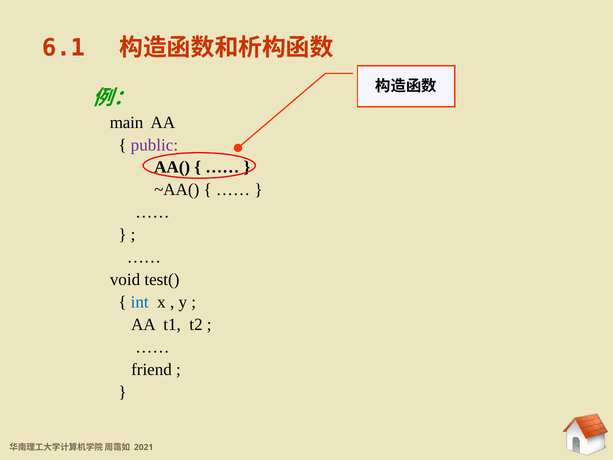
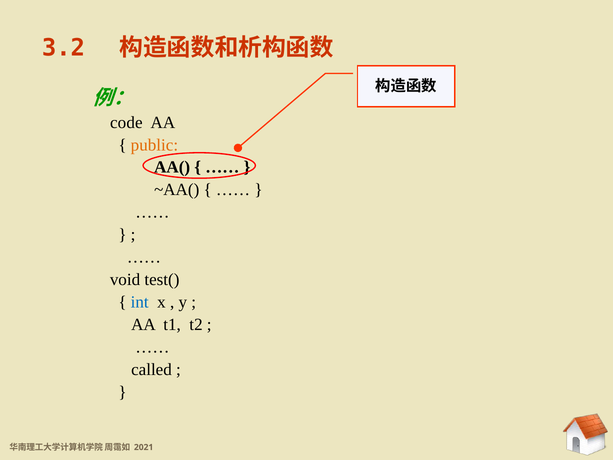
6.1: 6.1 -> 3.2
main: main -> code
public colour: purple -> orange
friend: friend -> called
